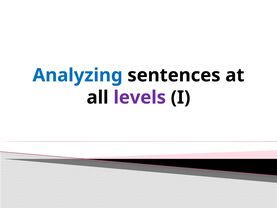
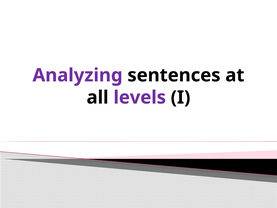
Analyzing colour: blue -> purple
